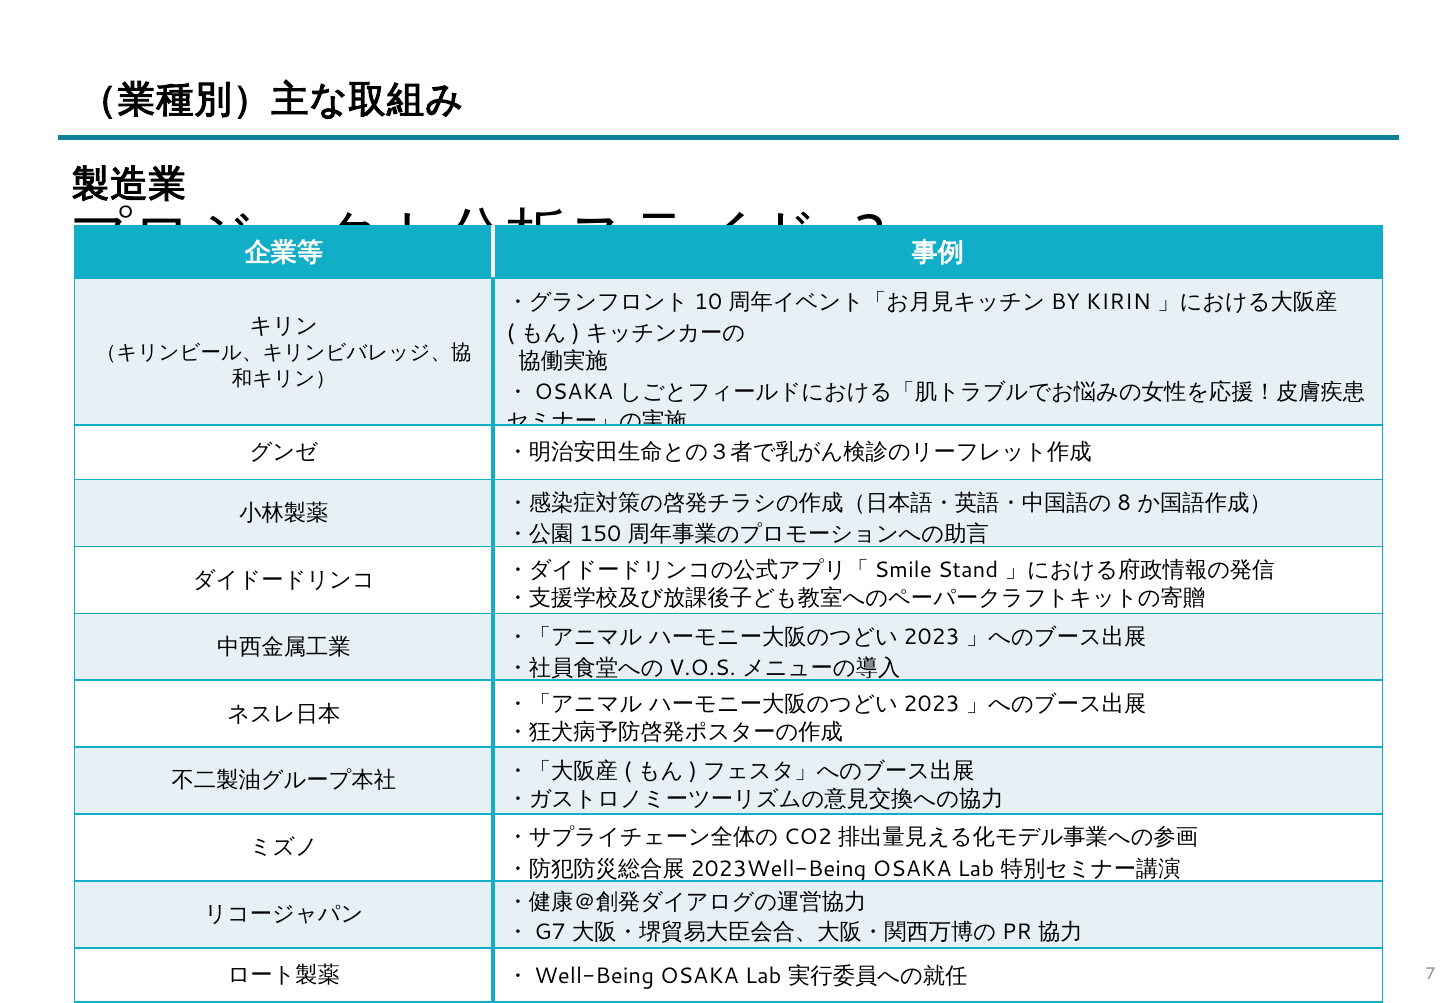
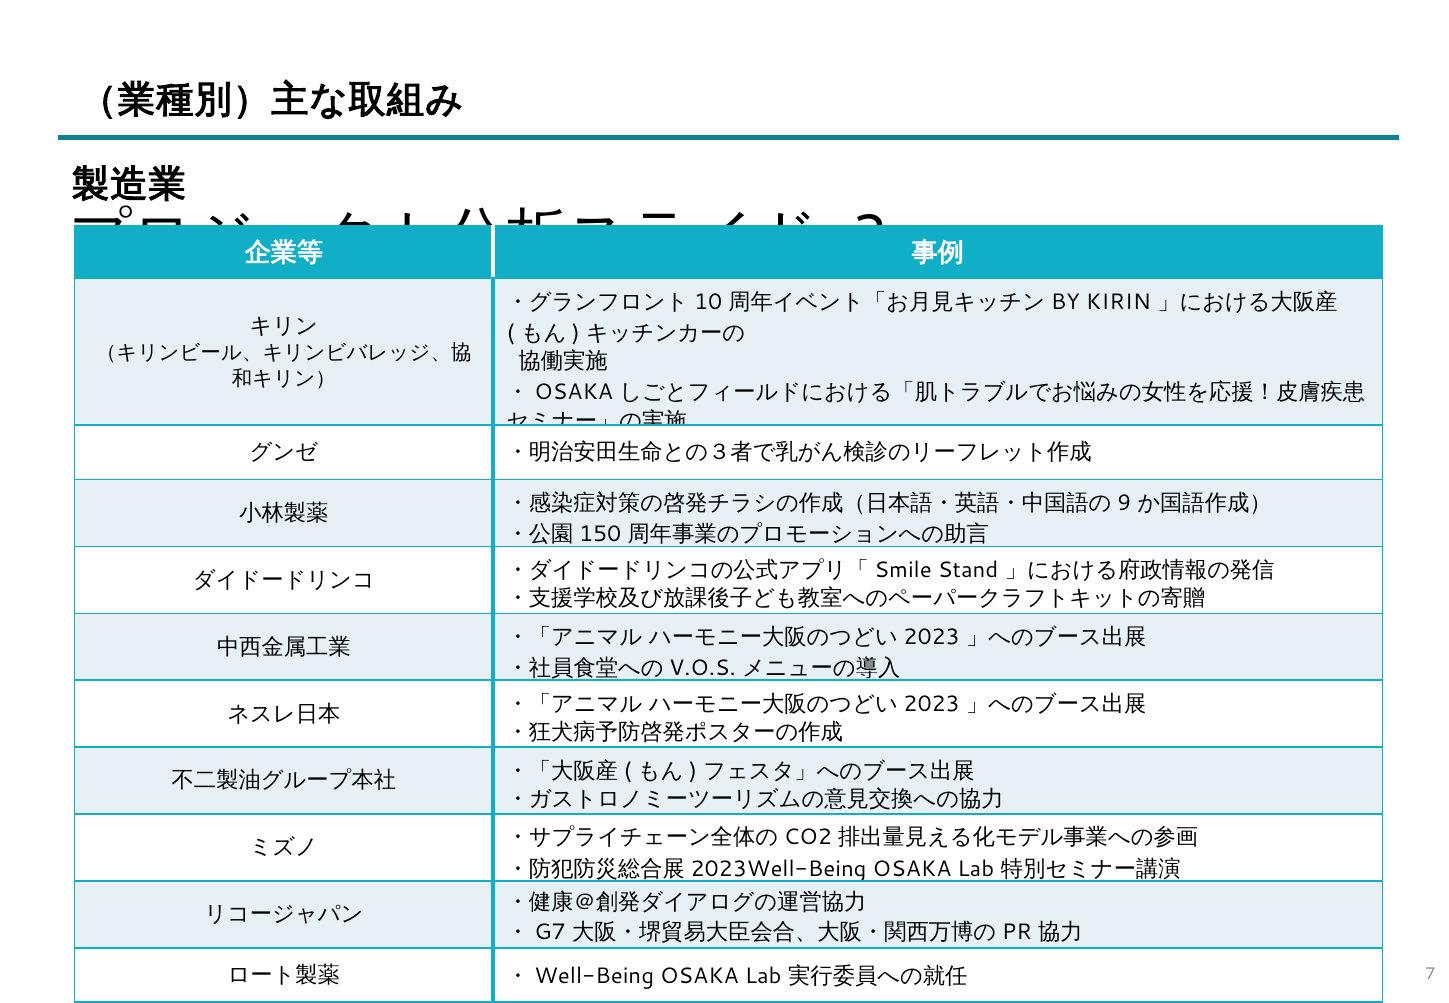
8: 8 -> 9
